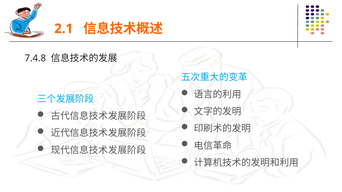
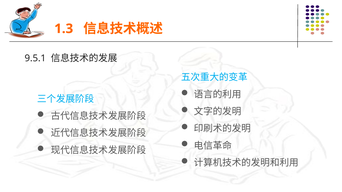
2.1: 2.1 -> 1.3
7.4.8: 7.4.8 -> 9.5.1
